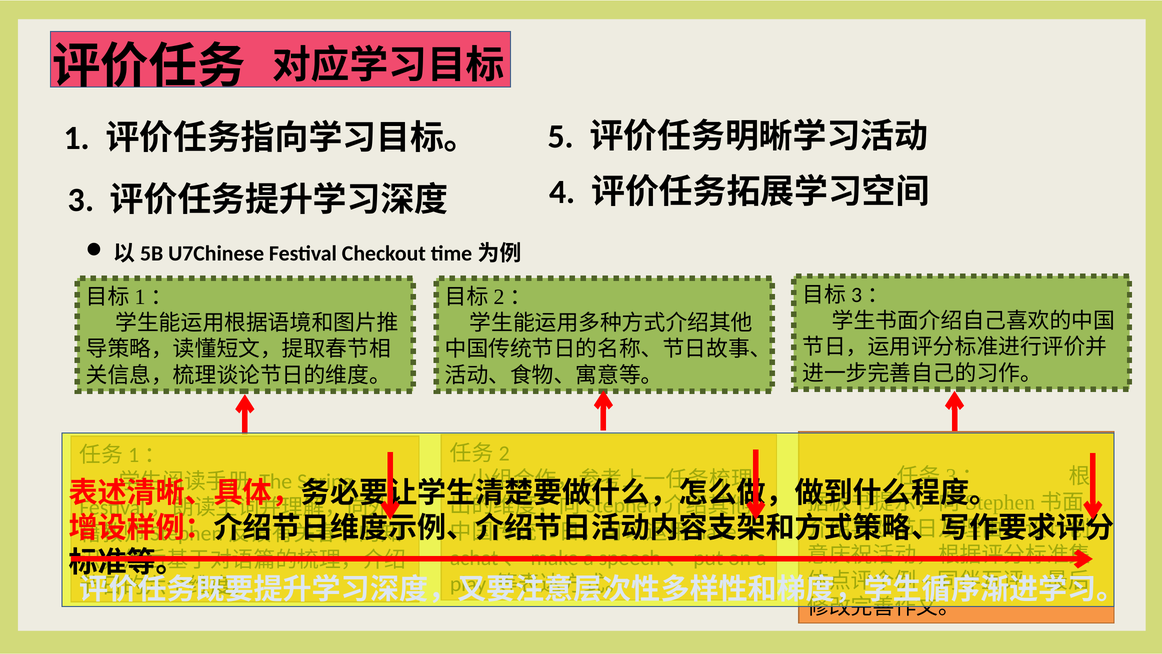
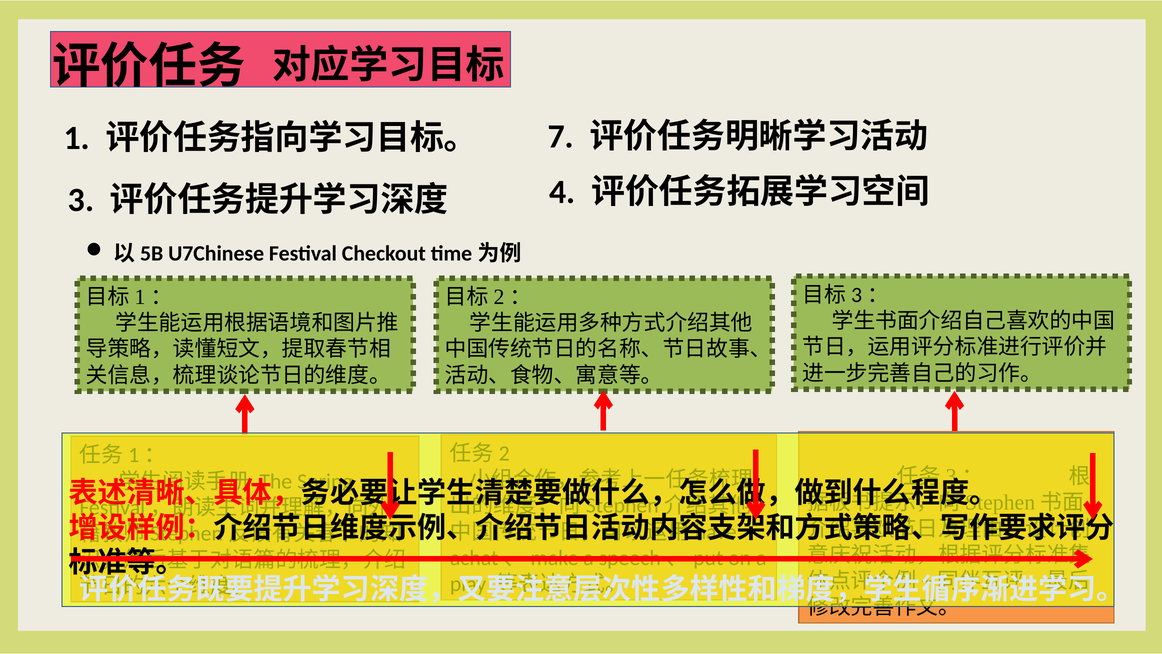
5: 5 -> 7
